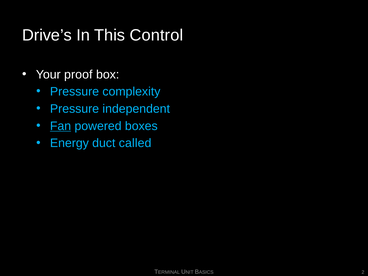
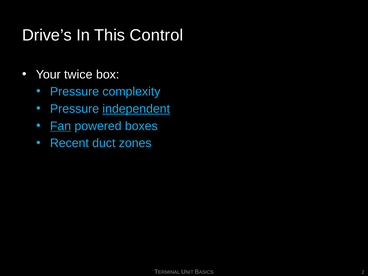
proof: proof -> twice
independent underline: none -> present
Energy: Energy -> Recent
called: called -> zones
